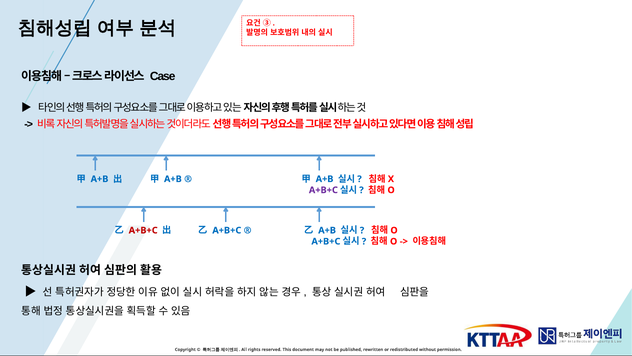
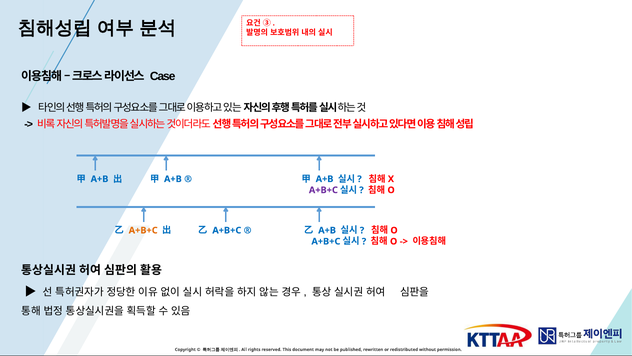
A+B+C at (143, 230) colour: red -> orange
